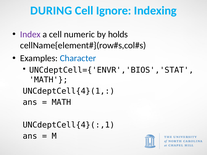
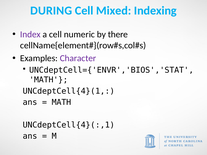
Ignore: Ignore -> Mixed
holds: holds -> there
Character colour: blue -> purple
